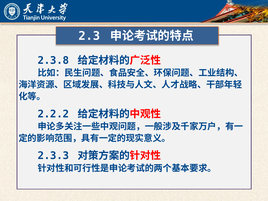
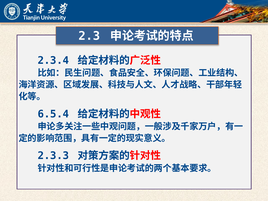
2.3.8: 2.3.8 -> 2.3.4
2.2.2: 2.2.2 -> 6.5.4
